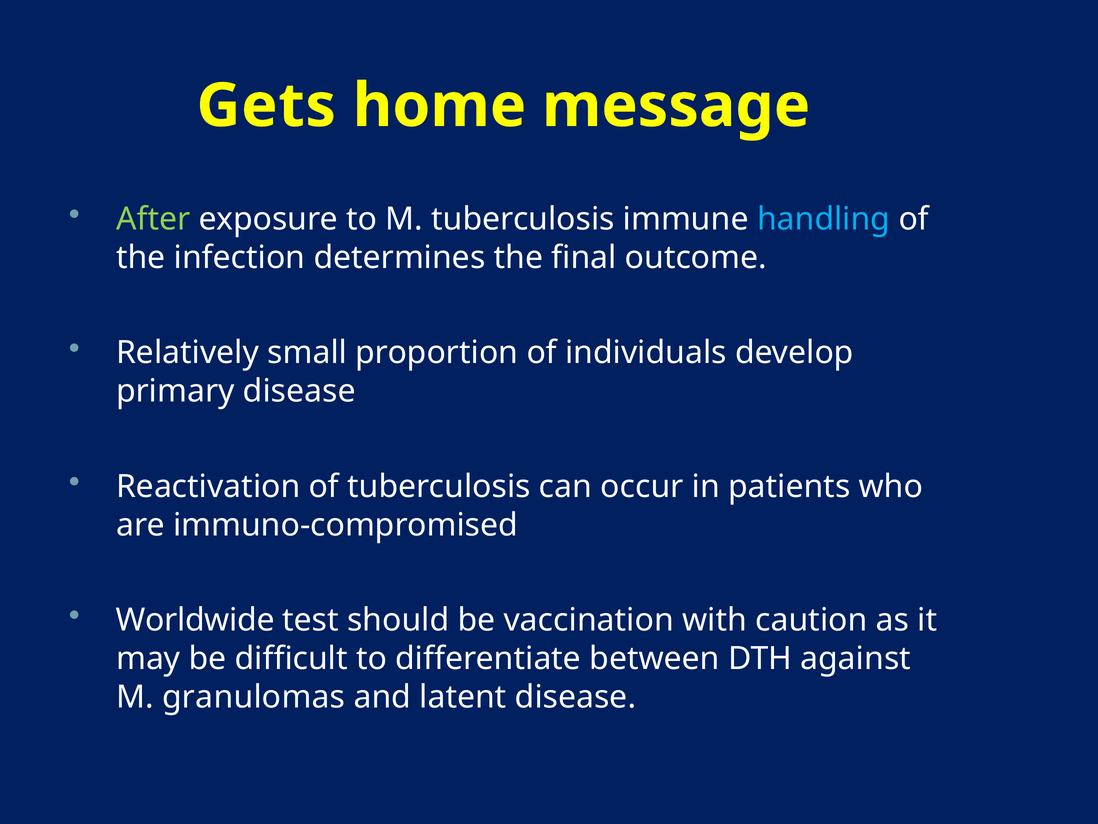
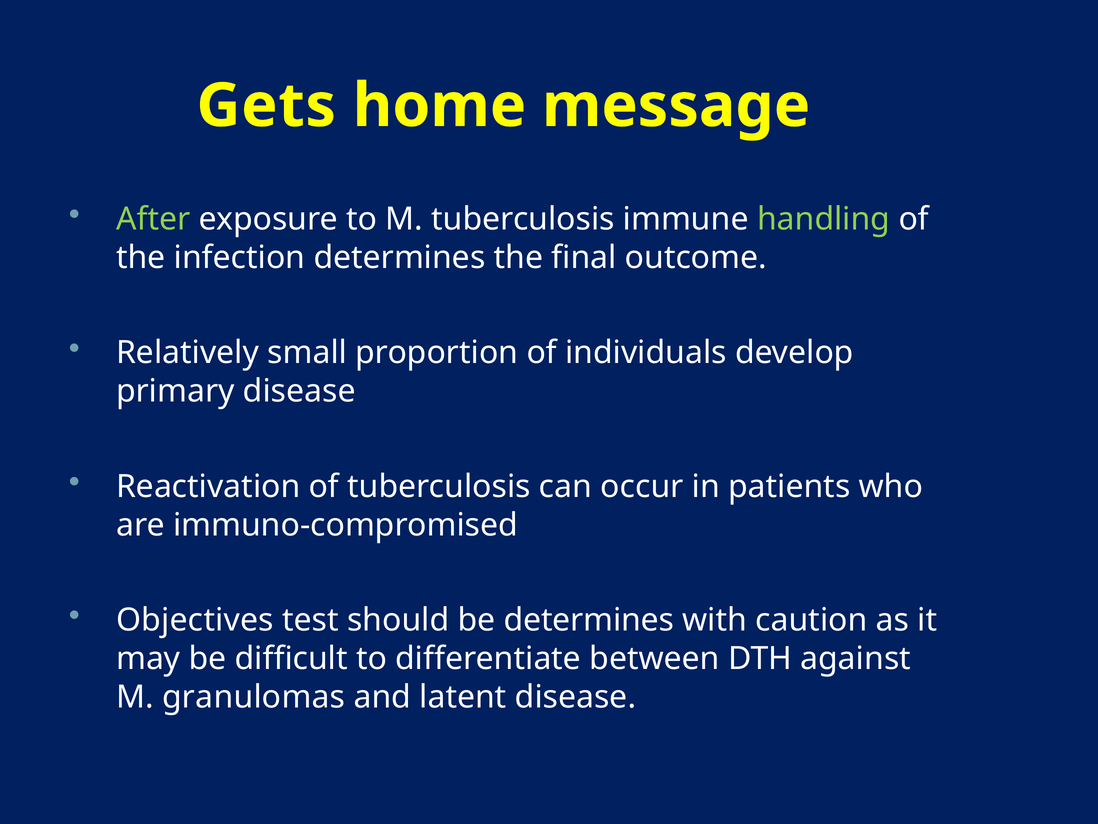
handling colour: light blue -> light green
Worldwide: Worldwide -> Objectives
be vaccination: vaccination -> determines
